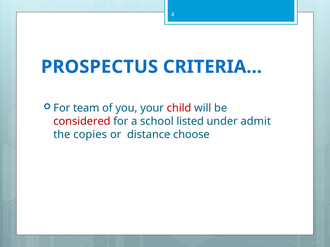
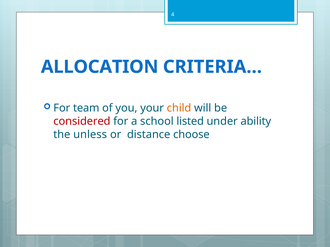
PROSPECTUS: PROSPECTUS -> ALLOCATION
child colour: red -> orange
admit: admit -> ability
copies: copies -> unless
